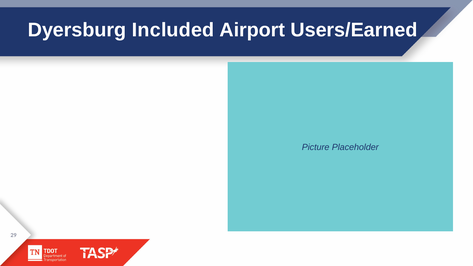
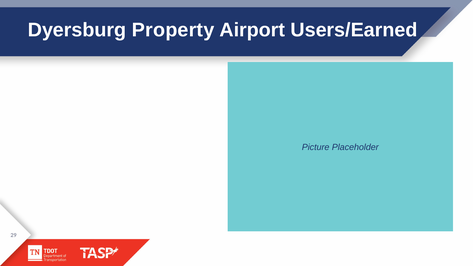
Included: Included -> Property
